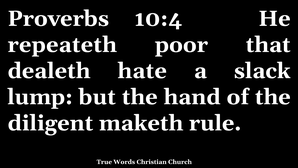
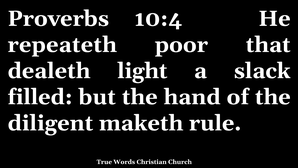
hate: hate -> light
lump: lump -> filled
